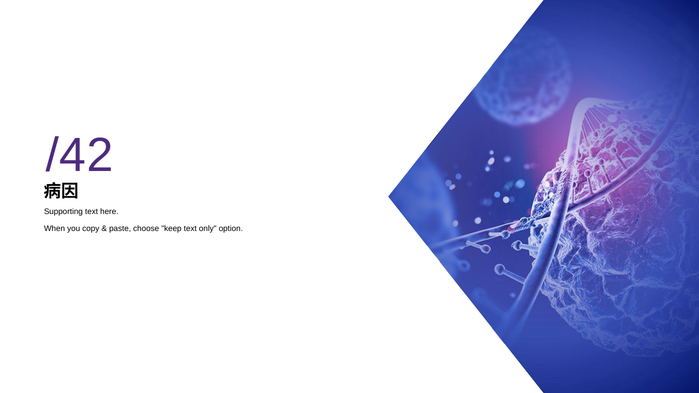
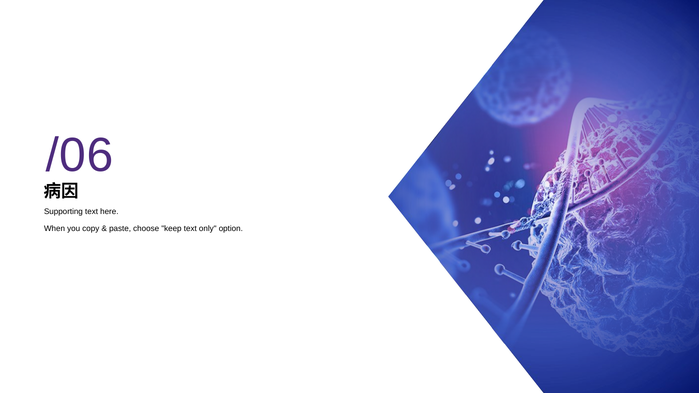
/42: /42 -> /06
